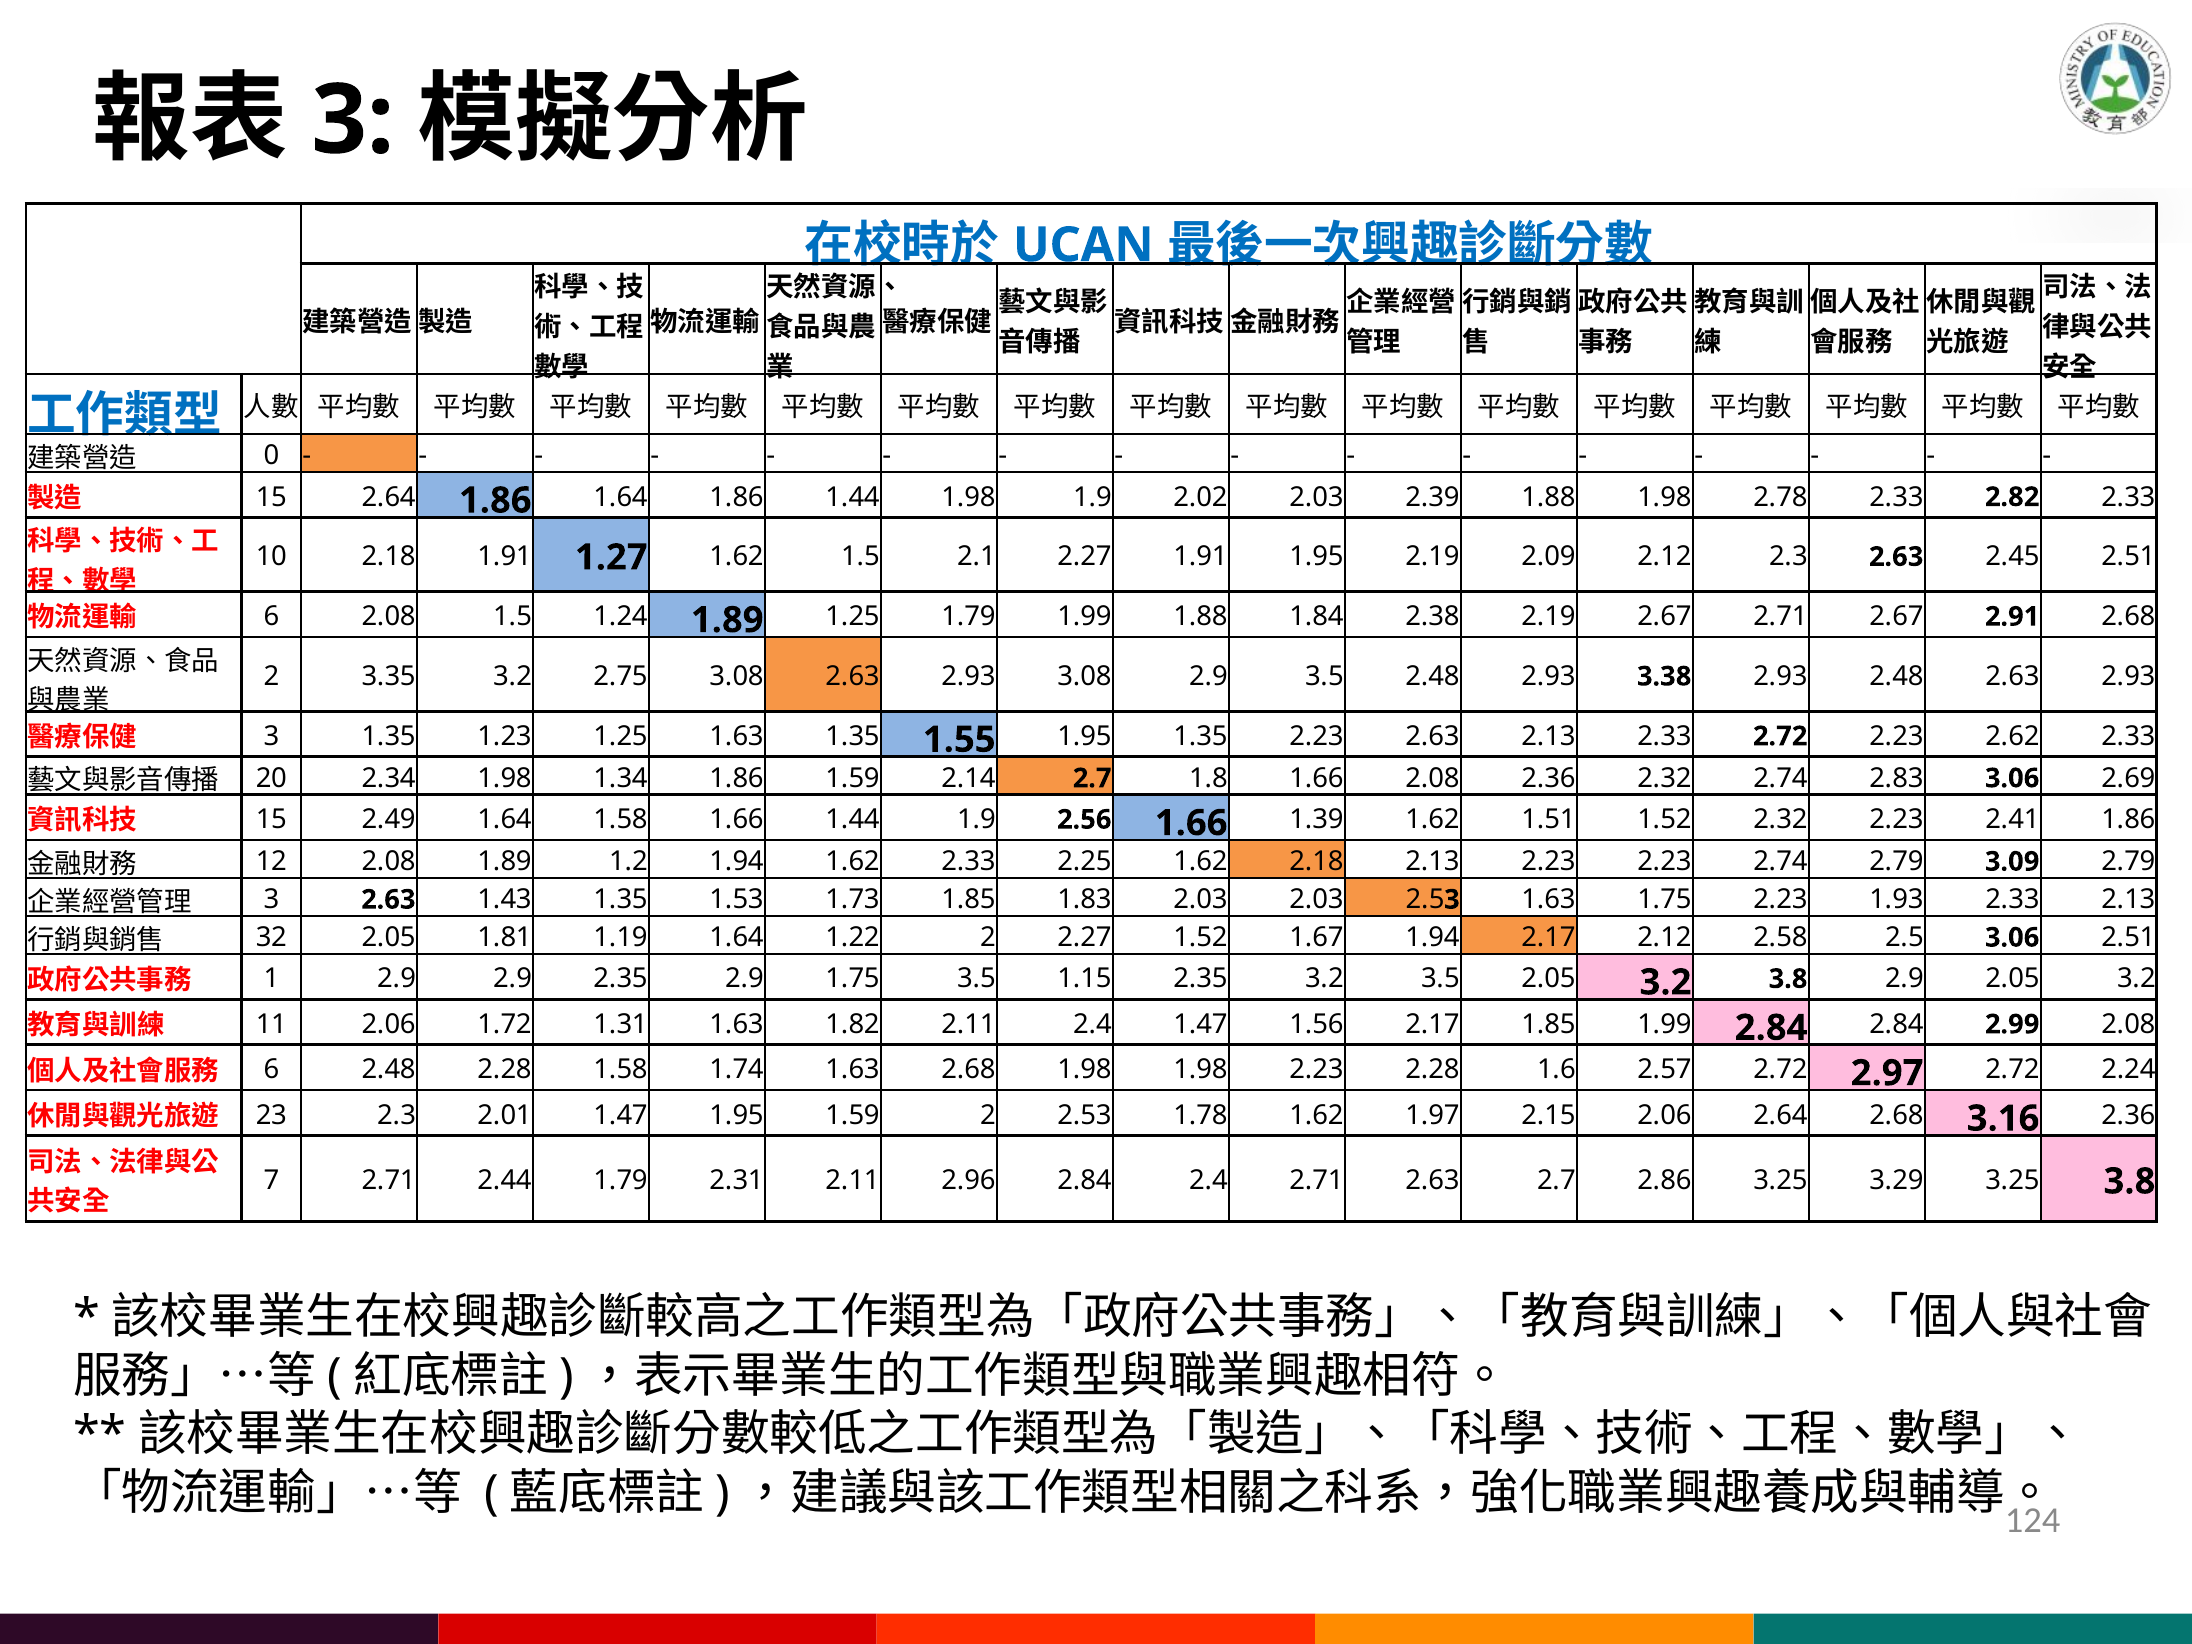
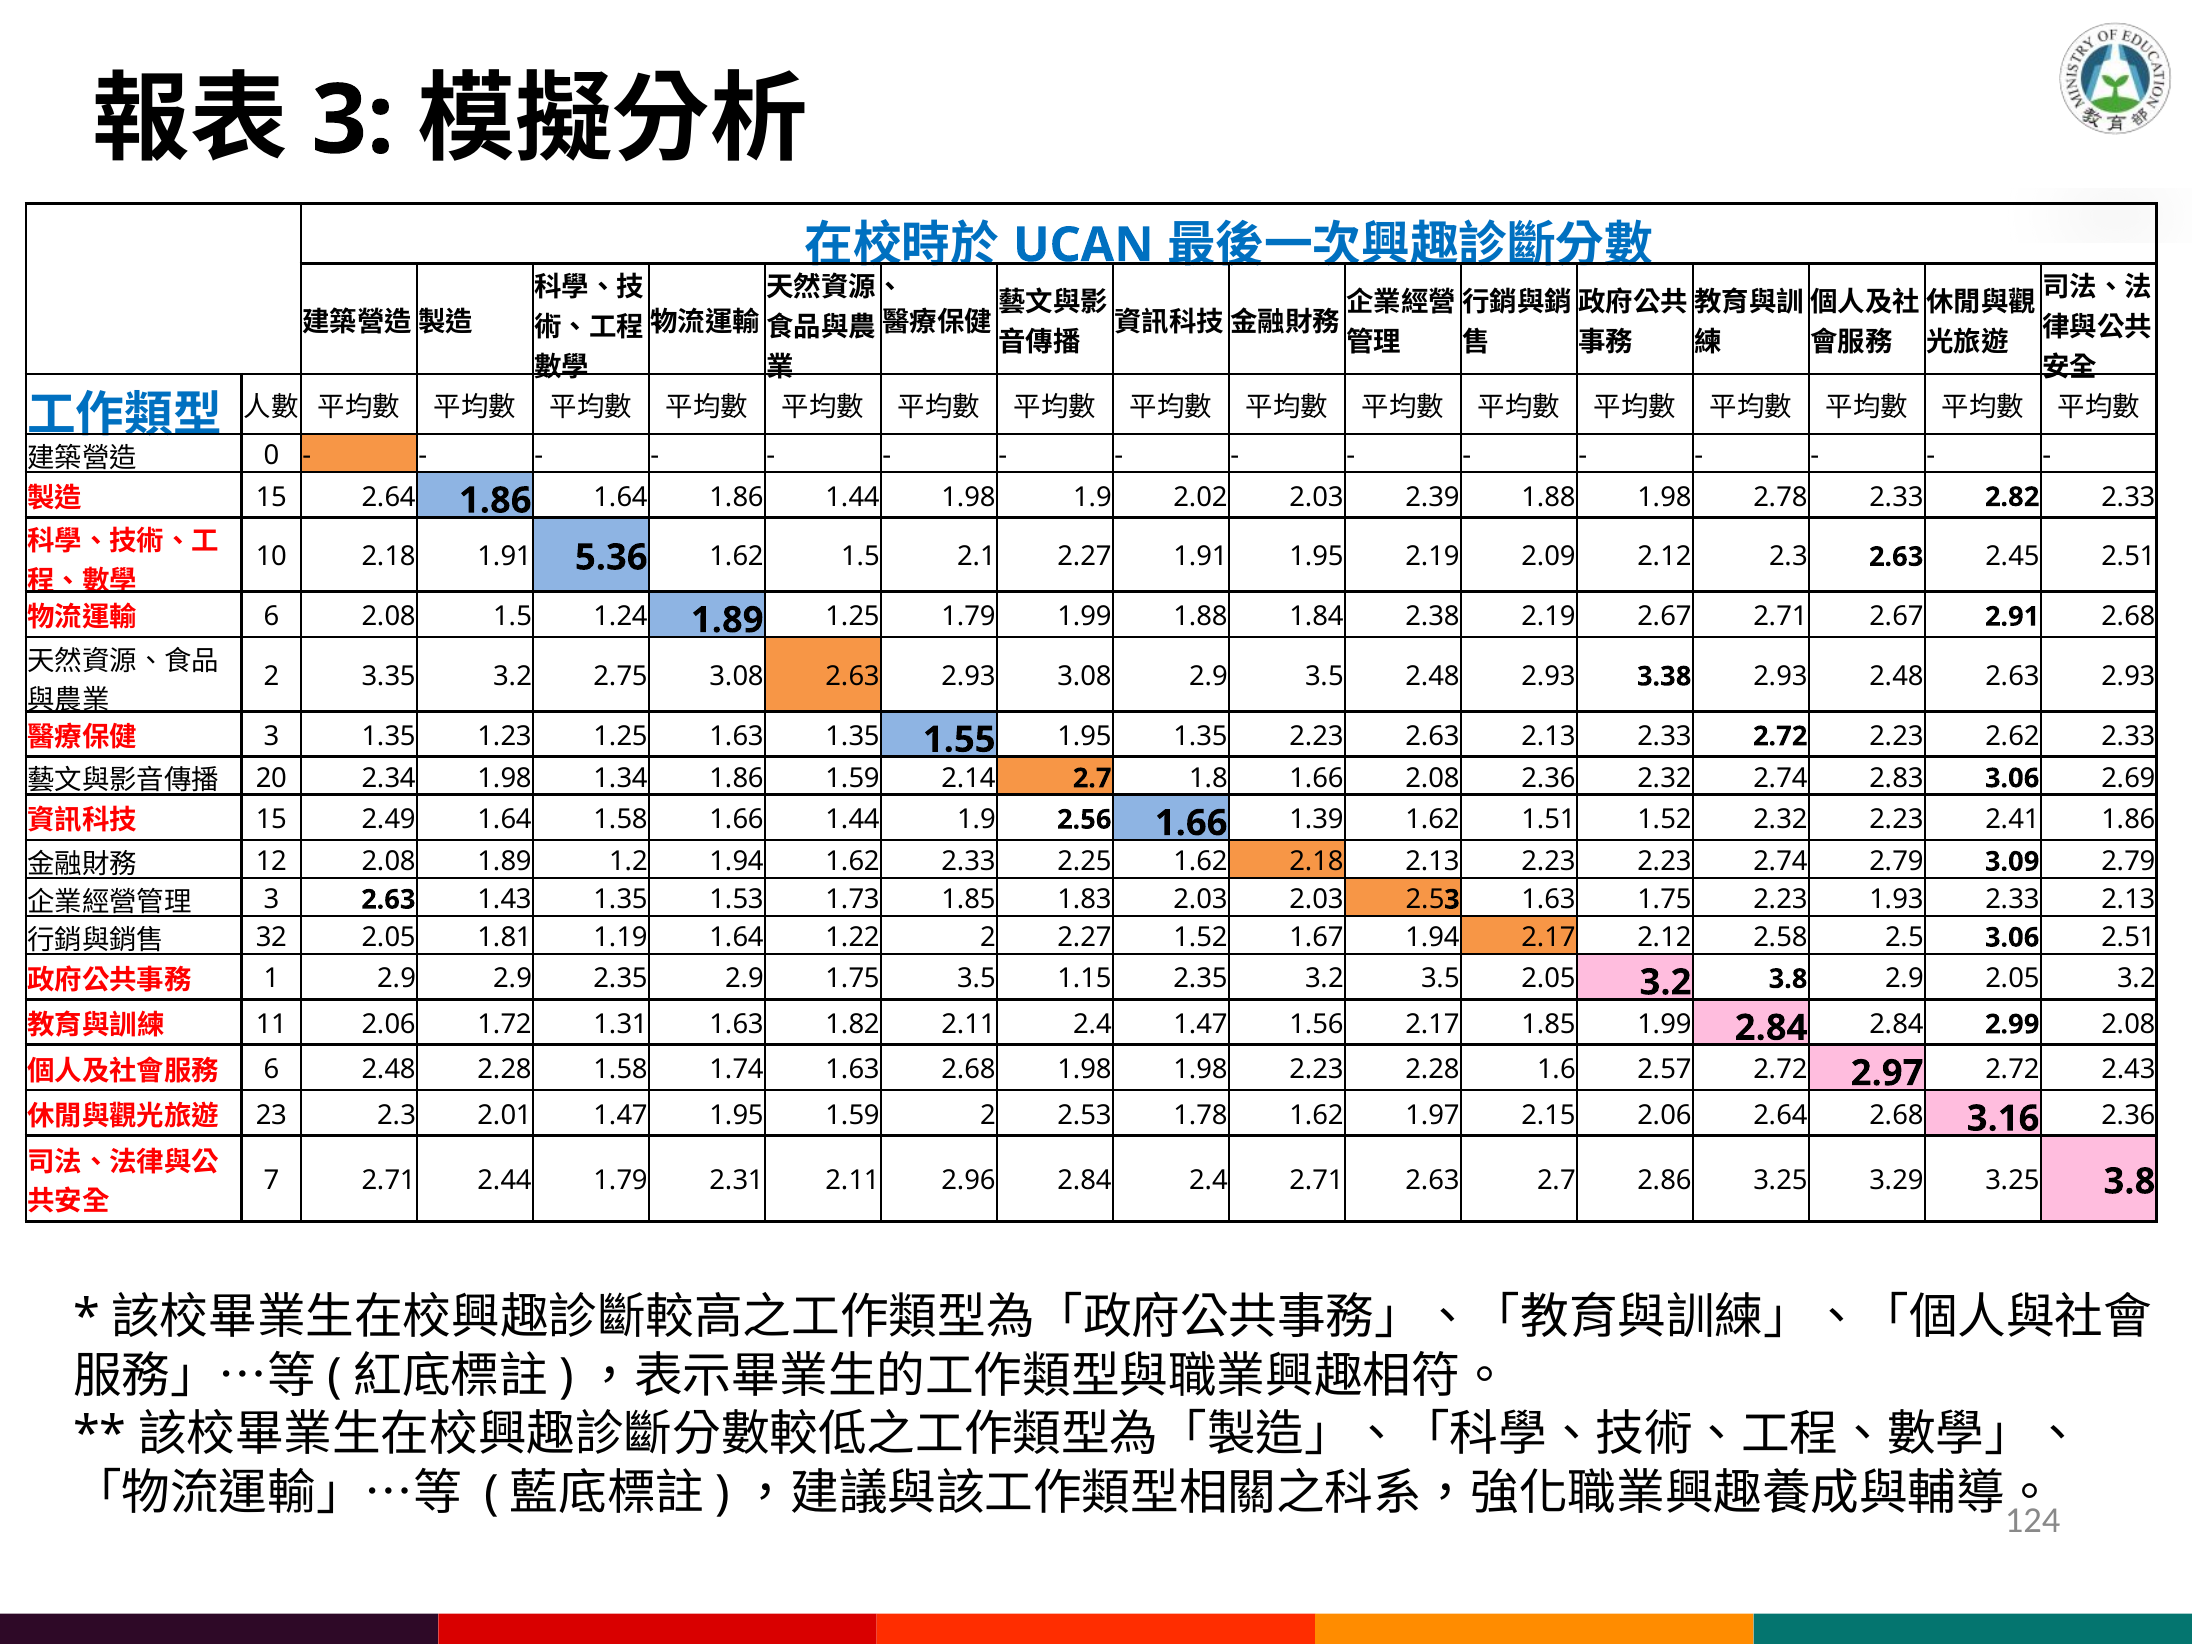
1.27: 1.27 -> 5.36
2.24: 2.24 -> 2.43
